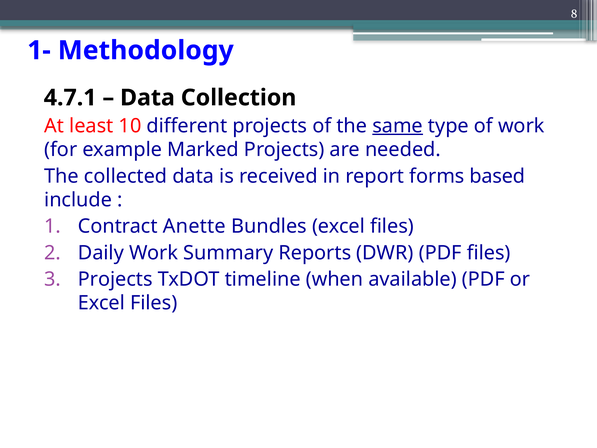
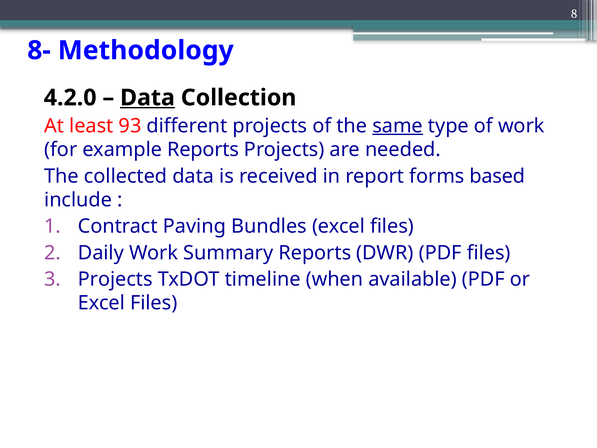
1-: 1- -> 8-
4.7.1: 4.7.1 -> 4.2.0
Data at (147, 98) underline: none -> present
10: 10 -> 93
example Marked: Marked -> Reports
Anette: Anette -> Paving
